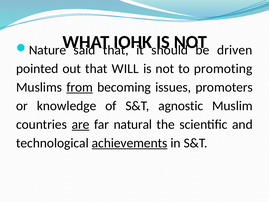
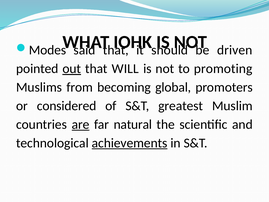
Nature: Nature -> Modes
out underline: none -> present
from underline: present -> none
issues: issues -> global
knowledge: knowledge -> considered
agnostic: agnostic -> greatest
